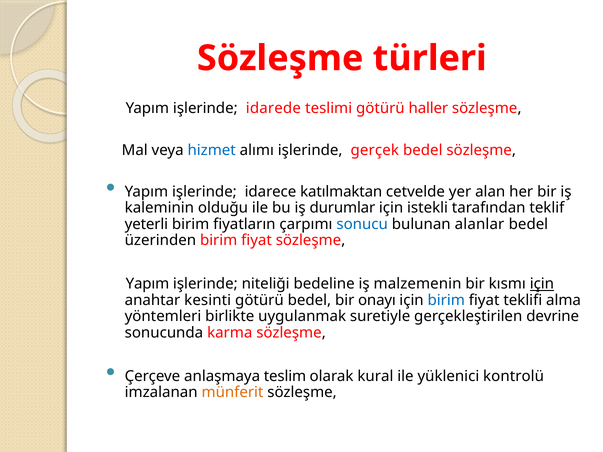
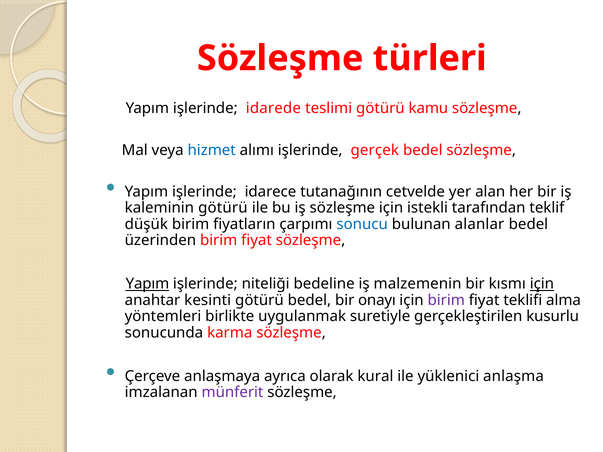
haller: haller -> kamu
katılmaktan: katılmaktan -> tutanağının
kaleminin olduğu: olduğu -> götürü
iş durumlar: durumlar -> sözleşme
yeterli: yeterli -> düşük
Yapım at (147, 284) underline: none -> present
birim at (446, 300) colour: blue -> purple
devrine: devrine -> kusurlu
teslim: teslim -> ayrıca
kontrolü: kontrolü -> anlaşma
münferit colour: orange -> purple
